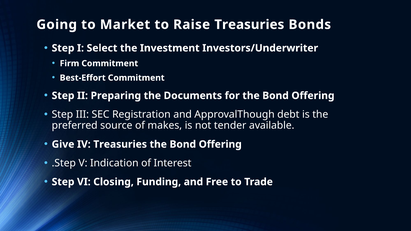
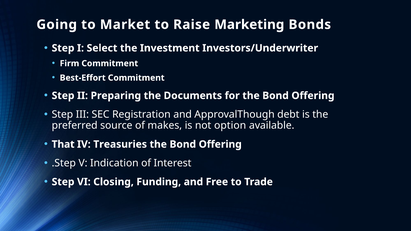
Raise Treasuries: Treasuries -> Marketing
tender: tender -> option
Give: Give -> That
